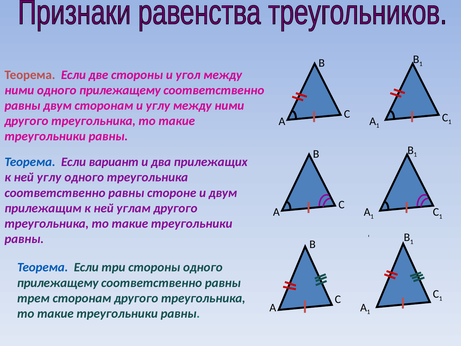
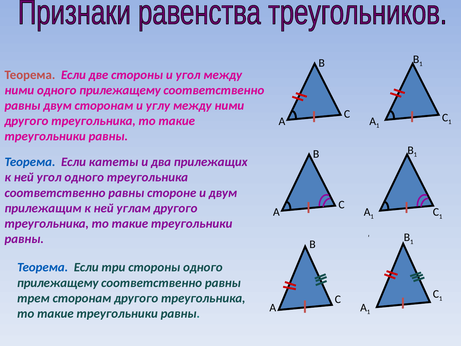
вариант: вариант -> катеты
ней углу: углу -> угол
